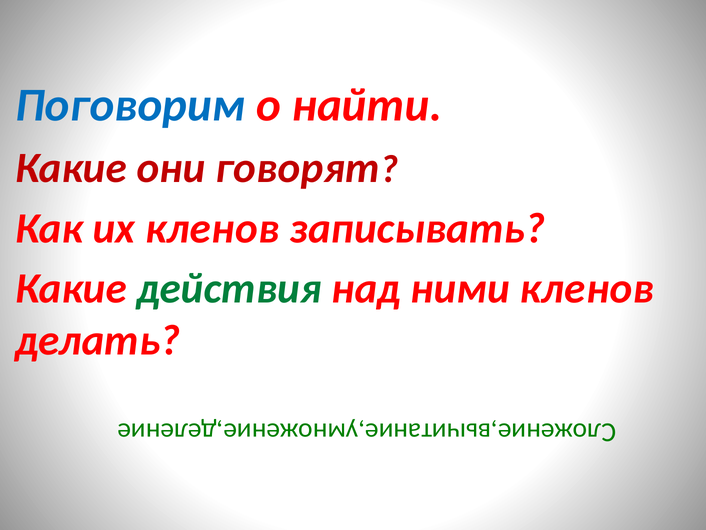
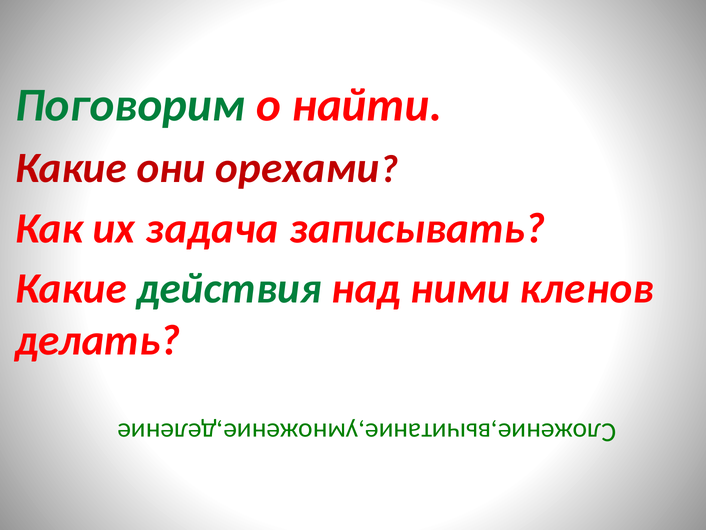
Поговорим colour: blue -> green
говорят: говорят -> орехами
их кленов: кленов -> задача
